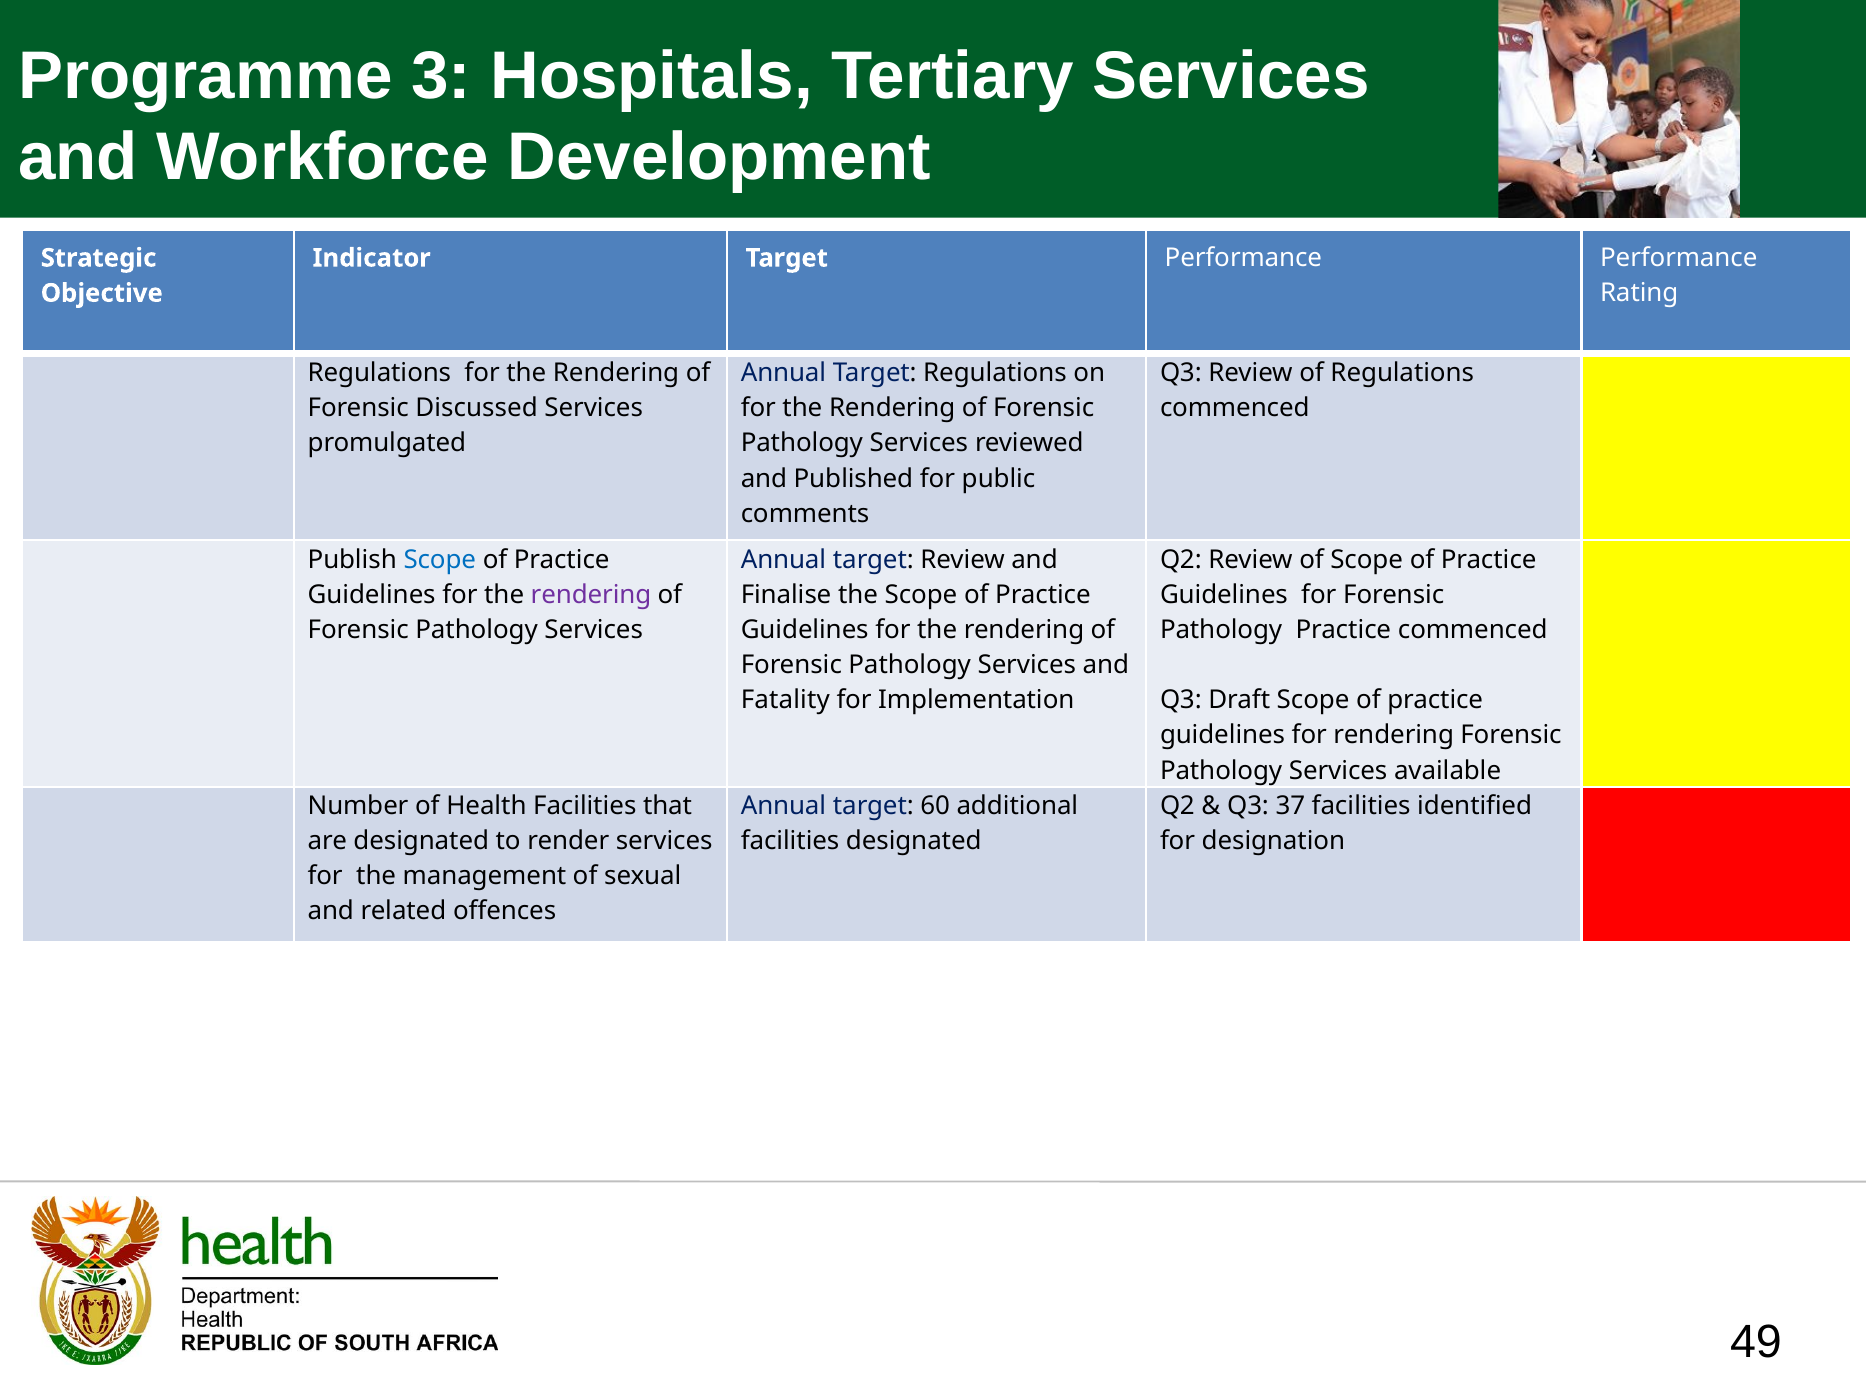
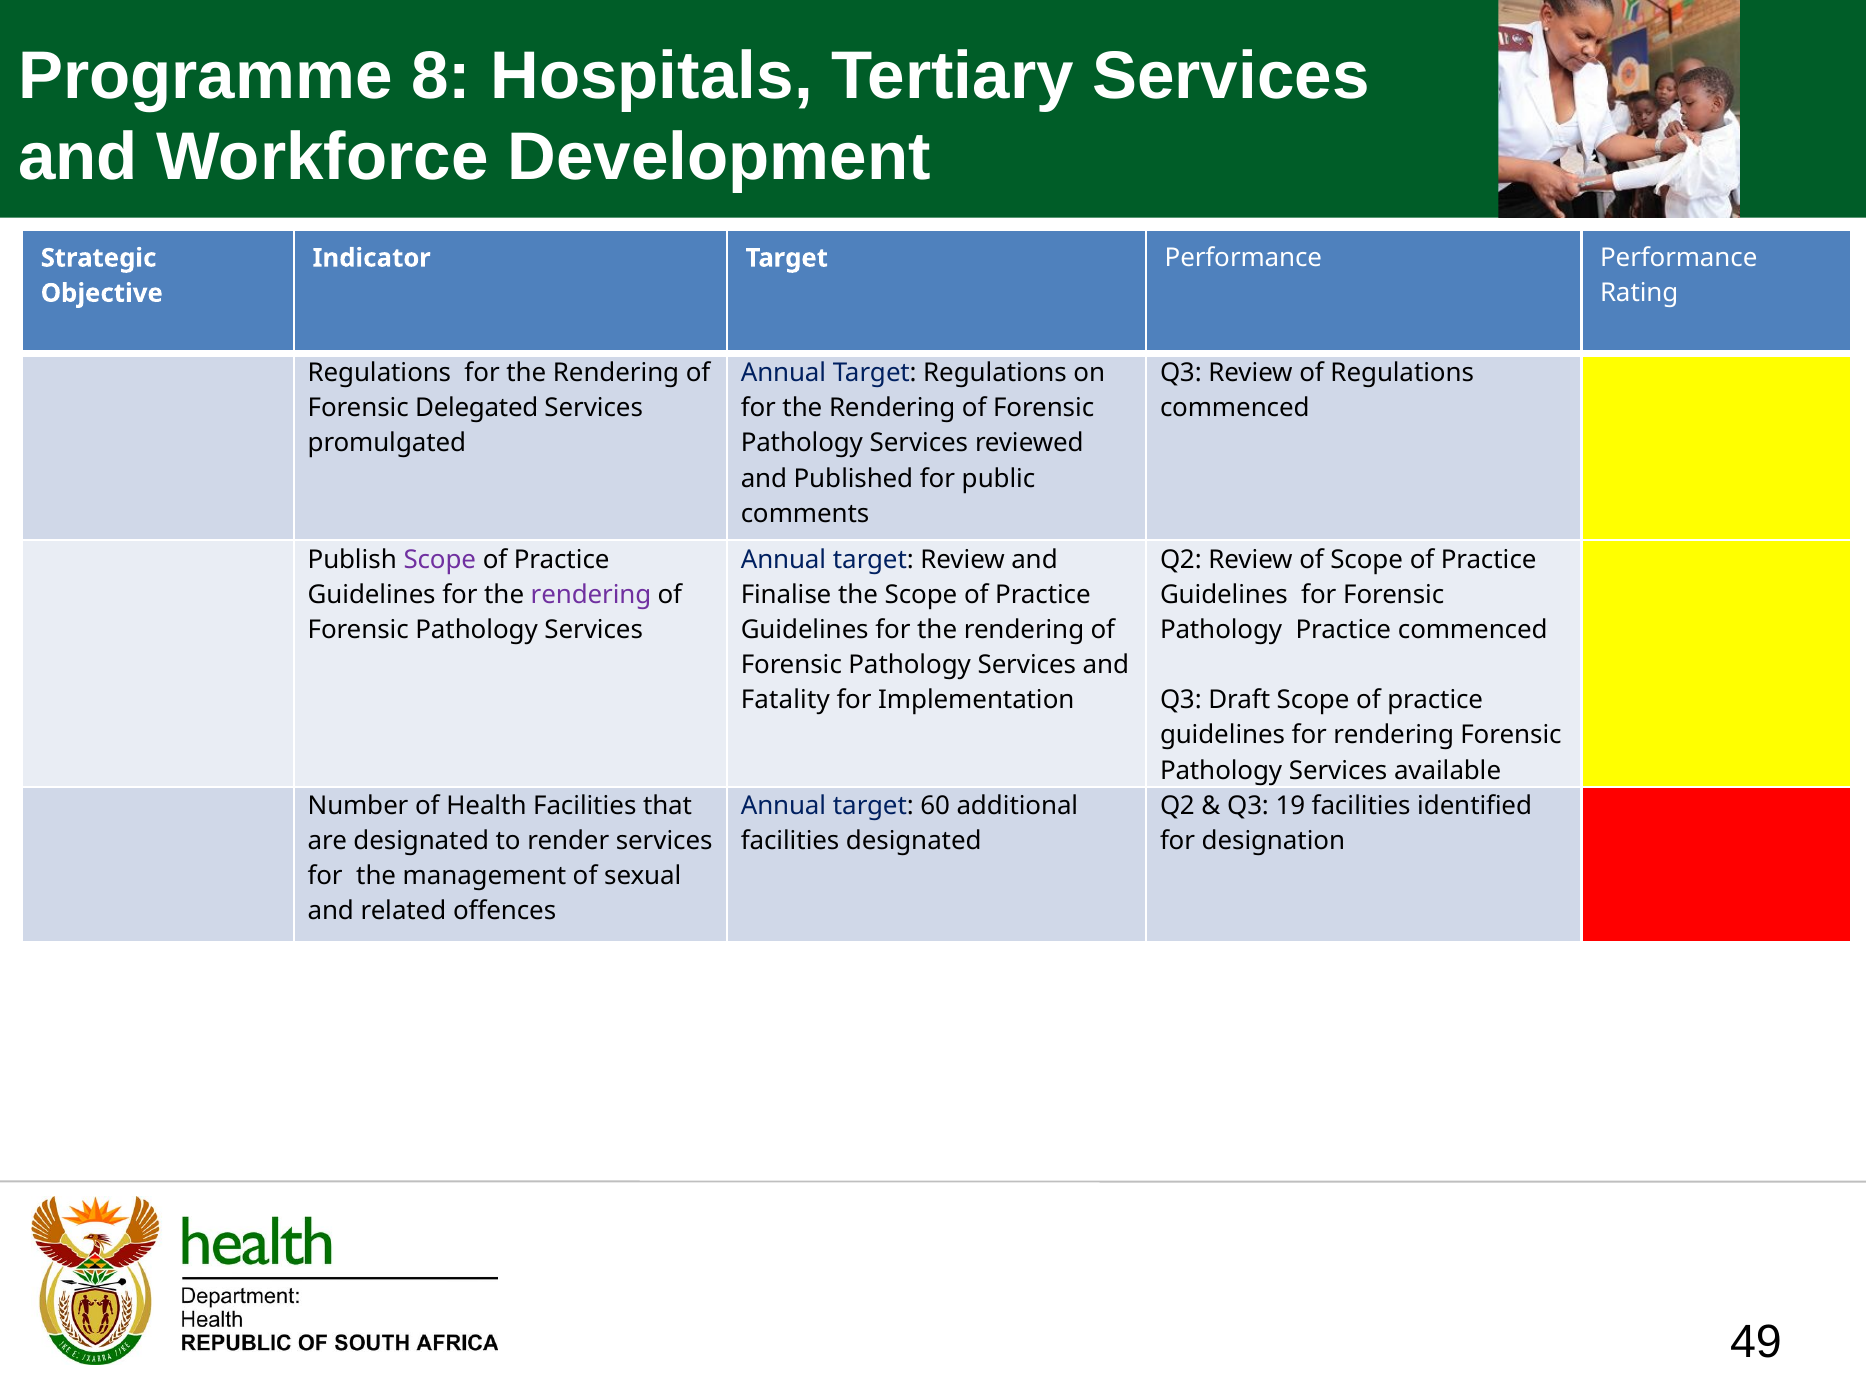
3: 3 -> 8
Discussed: Discussed -> Delegated
Scope at (440, 560) colour: blue -> purple
37: 37 -> 19
